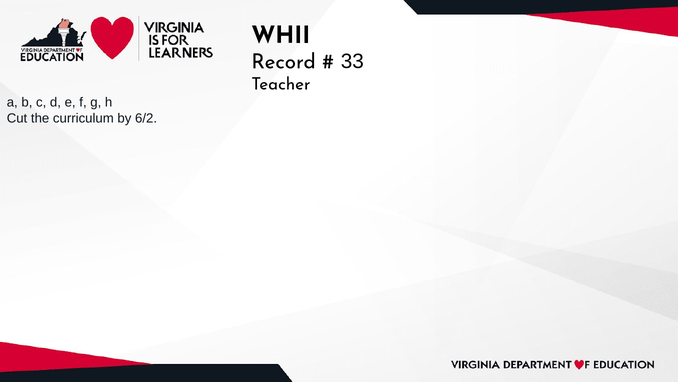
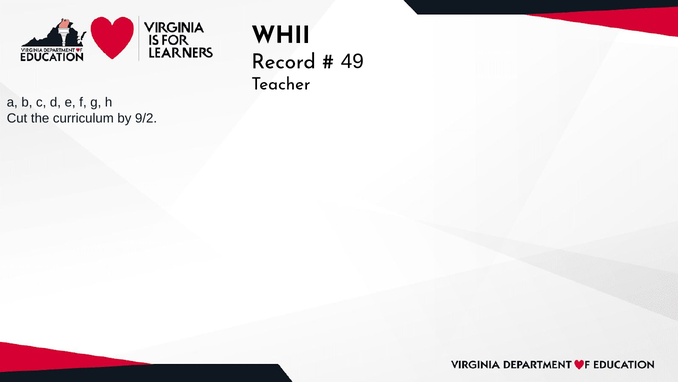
33: 33 -> 49
6/2: 6/2 -> 9/2
